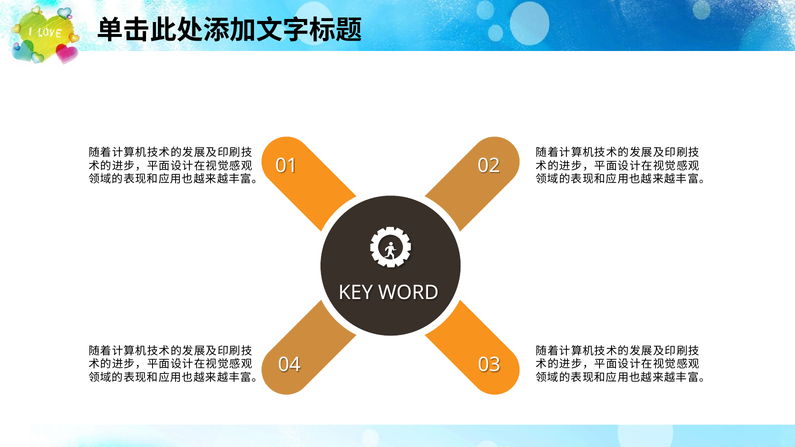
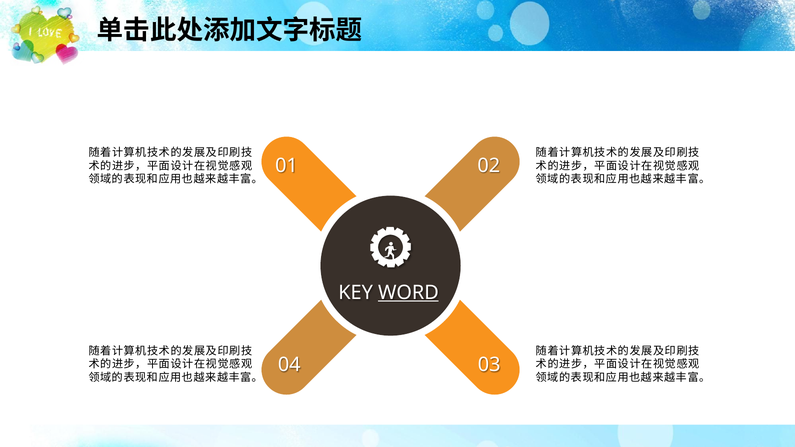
WORD underline: none -> present
